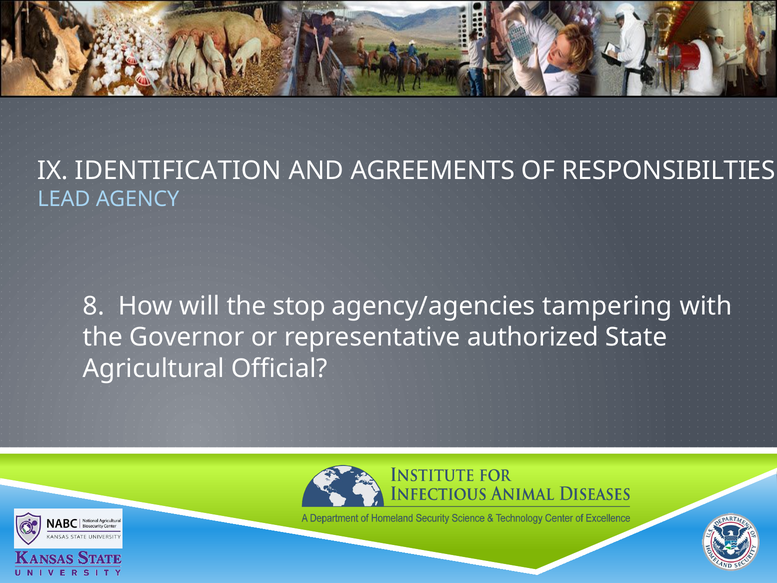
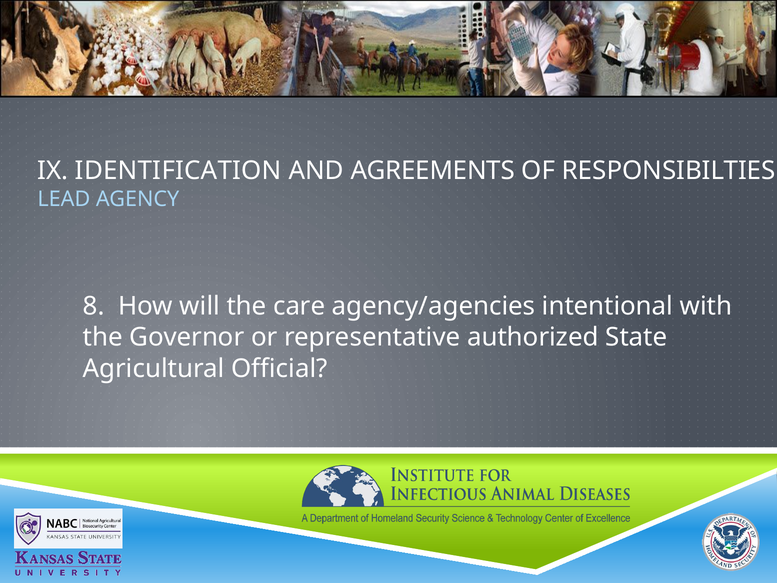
stop: stop -> care
tampering: tampering -> intentional
